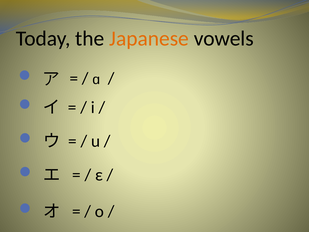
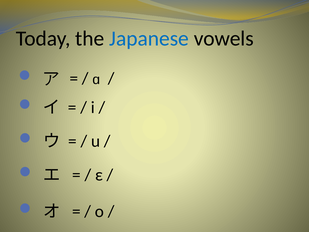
Japanese colour: orange -> blue
